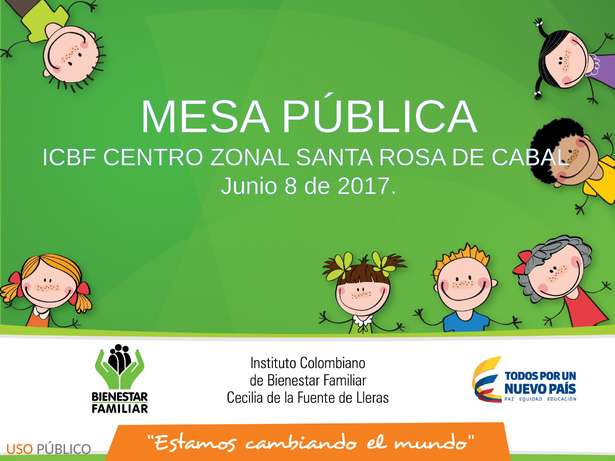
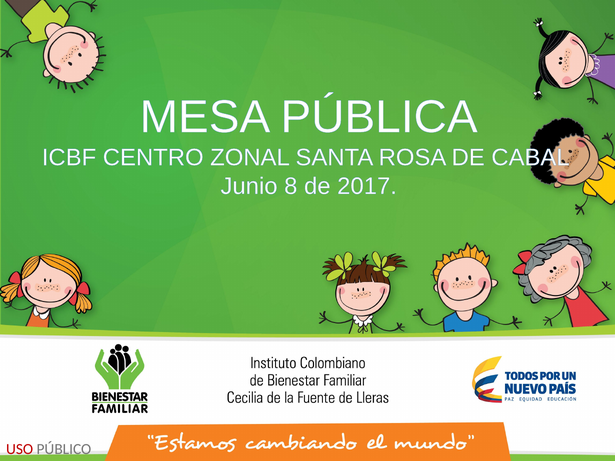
USO colour: orange -> red
